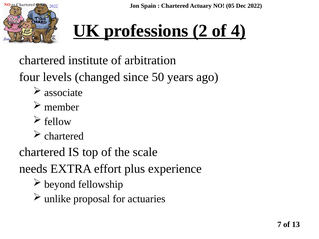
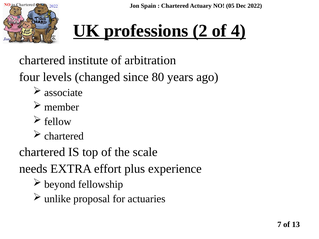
50: 50 -> 80
